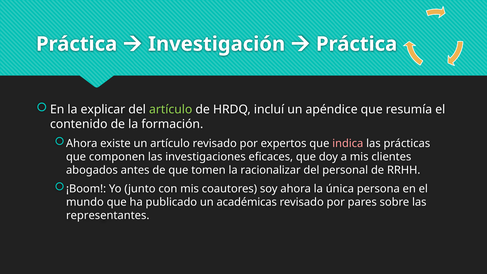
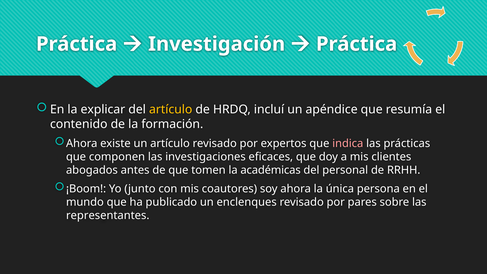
artículo at (171, 110) colour: light green -> yellow
racionalizar: racionalizar -> académicas
académicas: académicas -> enclenques
